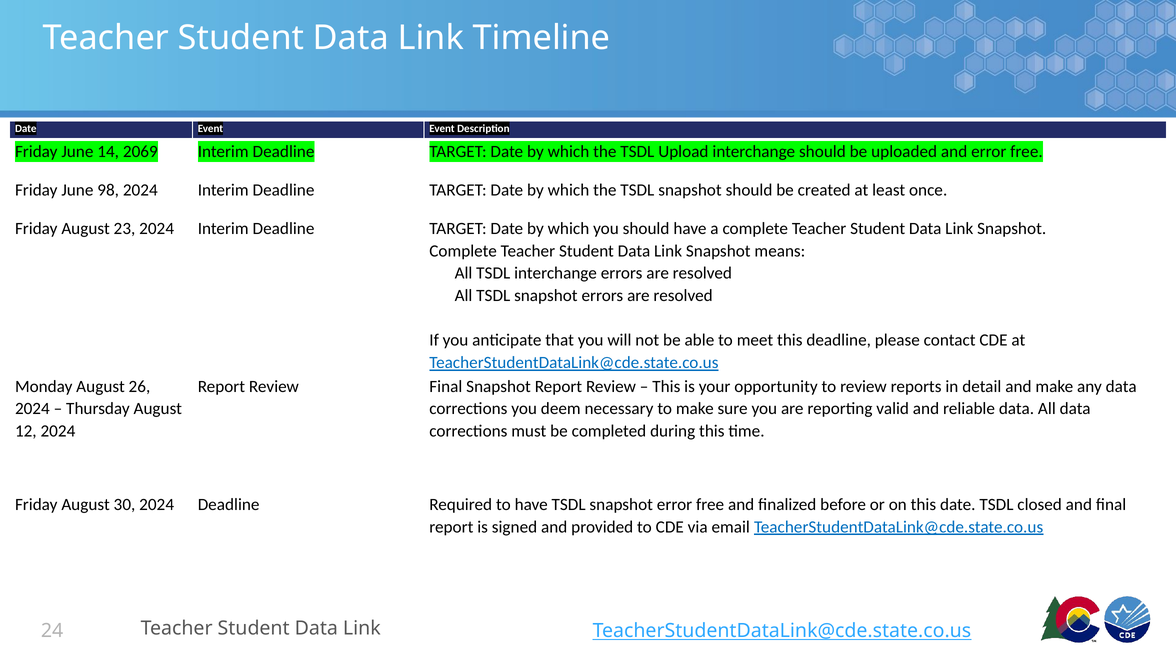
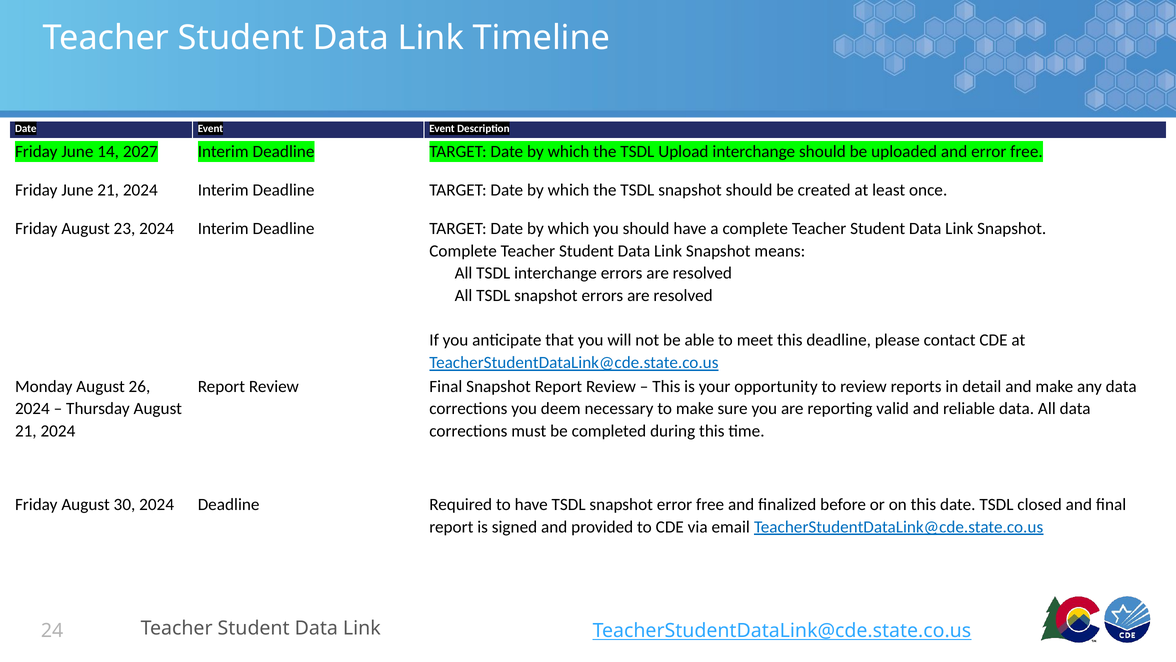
2069: 2069 -> 2027
June 98: 98 -> 21
12 at (26, 431): 12 -> 21
